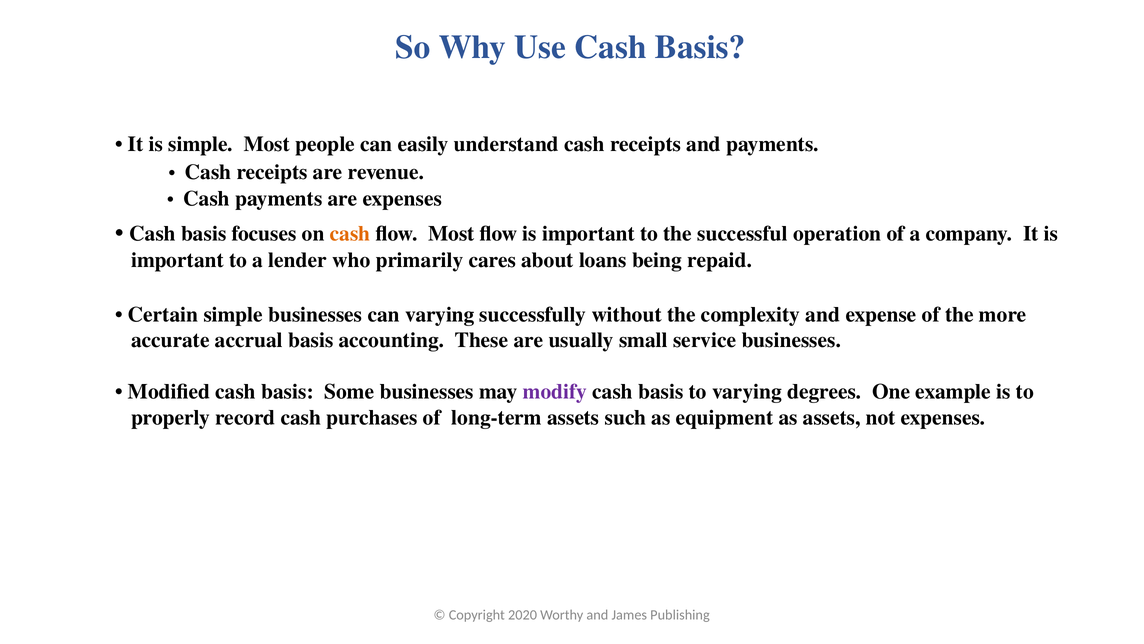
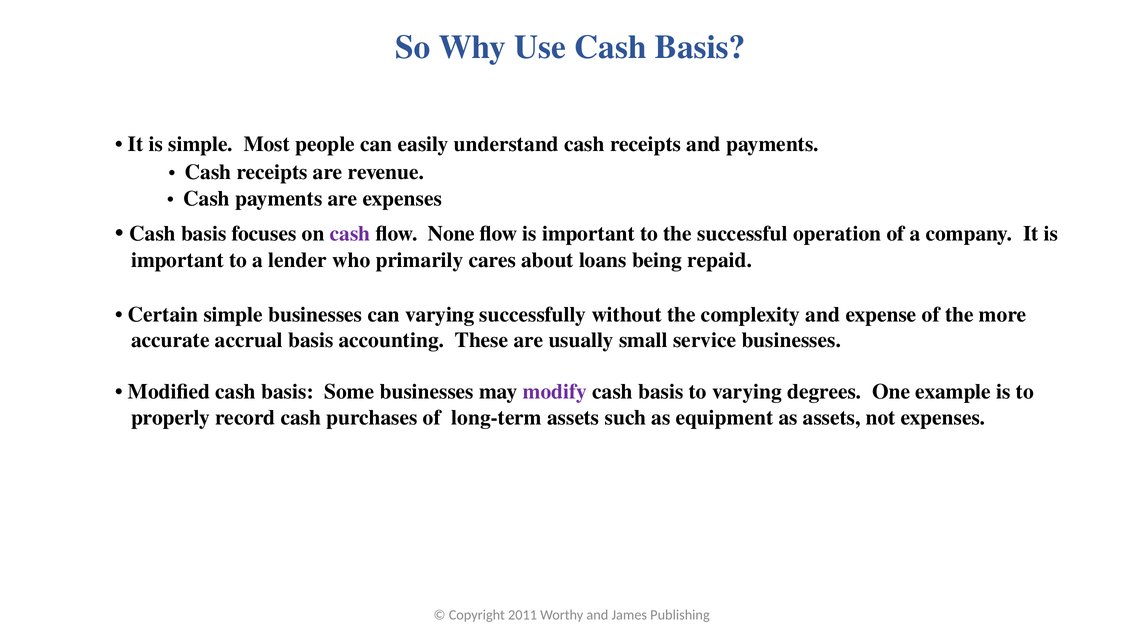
cash at (350, 234) colour: orange -> purple
flow Most: Most -> None
2020: 2020 -> 2011
